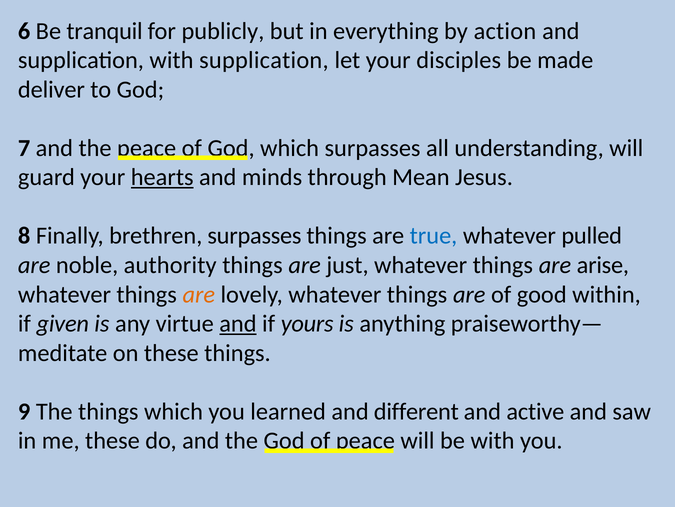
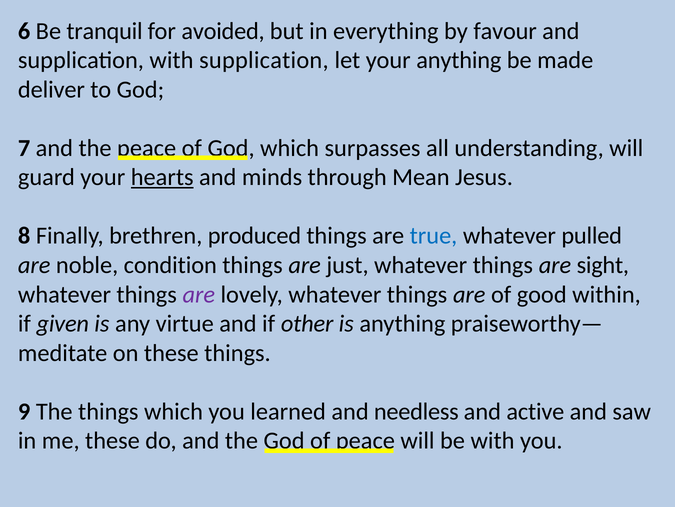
publicly: publicly -> avoided
action: action -> favour
your disciples: disciples -> anything
brethren surpasses: surpasses -> produced
authority: authority -> condition
arise: arise -> sight
are at (199, 294) colour: orange -> purple
and at (238, 323) underline: present -> none
yours: yours -> other
different: different -> needless
